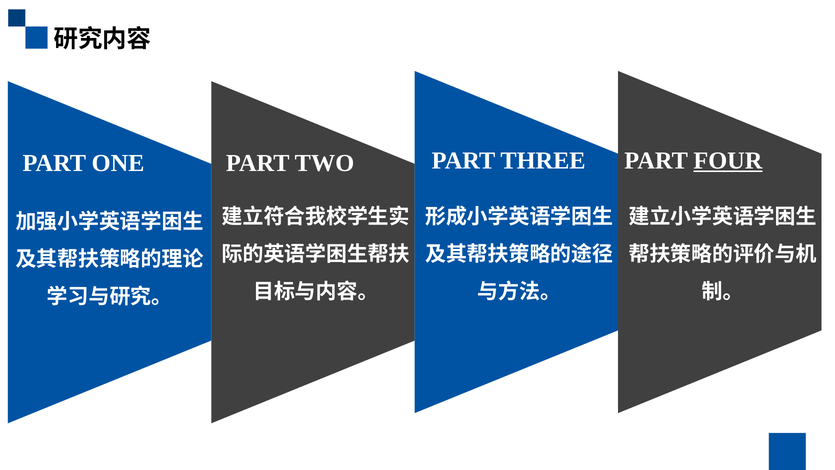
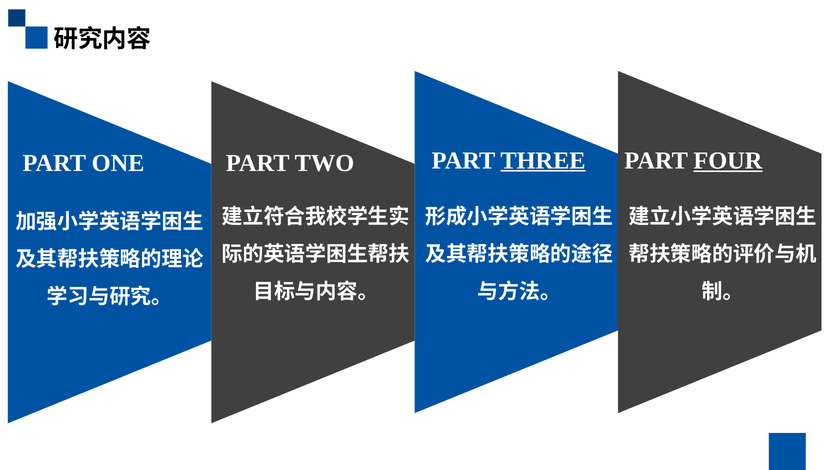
THREE underline: none -> present
